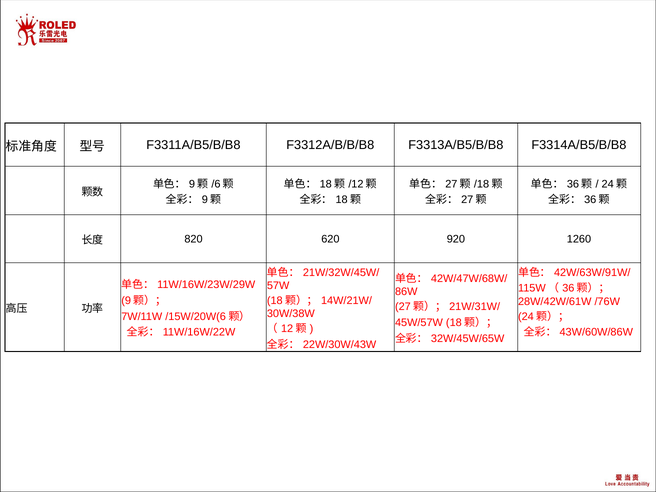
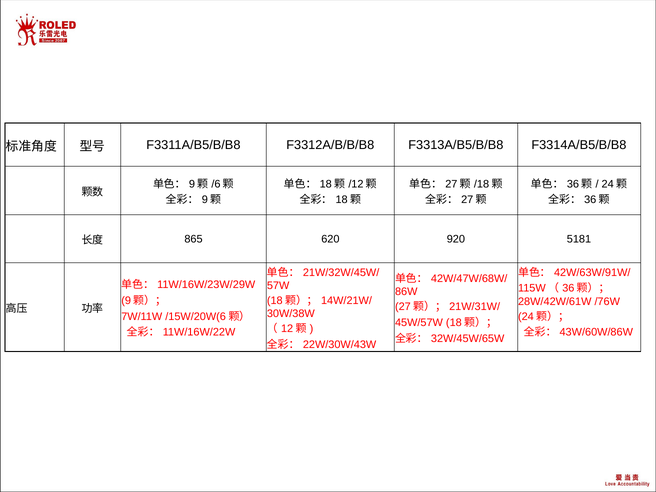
820: 820 -> 865
1260: 1260 -> 5181
